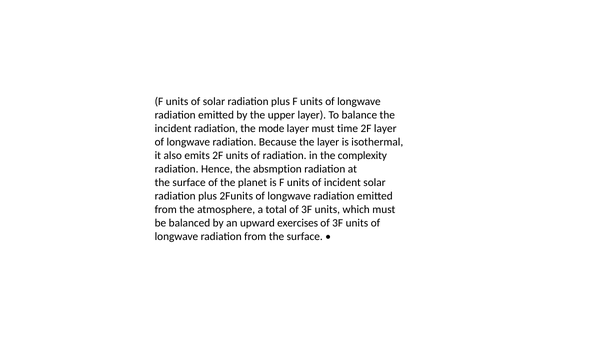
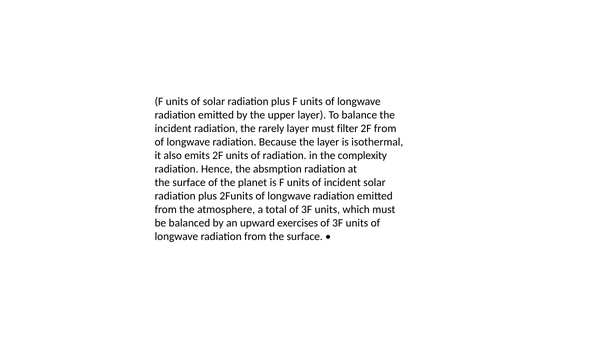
mode: mode -> rarely
time: time -> filter
2F layer: layer -> from
